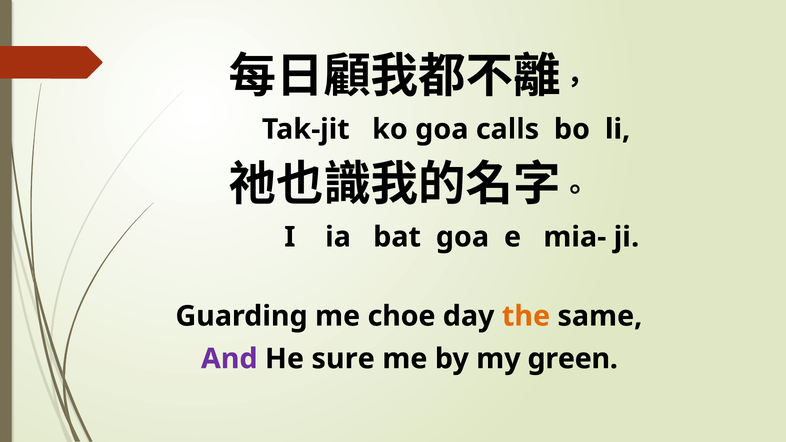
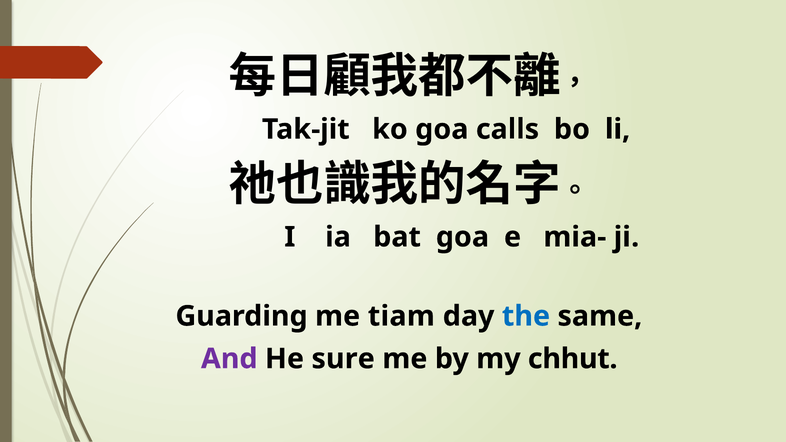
choe: choe -> tiam
the colour: orange -> blue
green: green -> chhut
